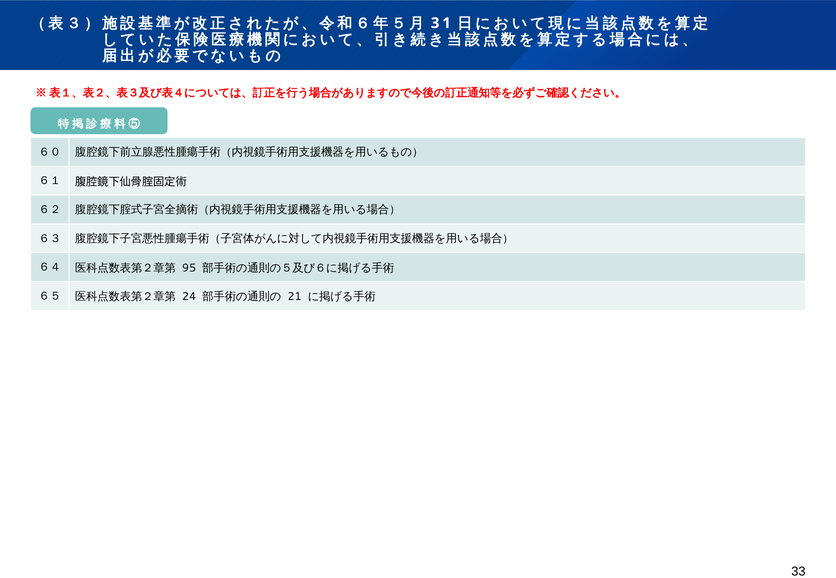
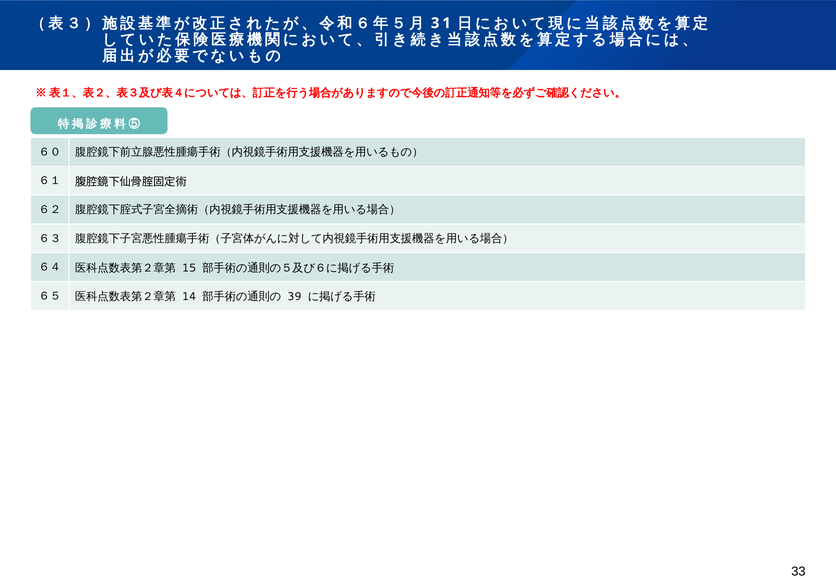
95: 95 -> 15
24: 24 -> 14
21: 21 -> 39
